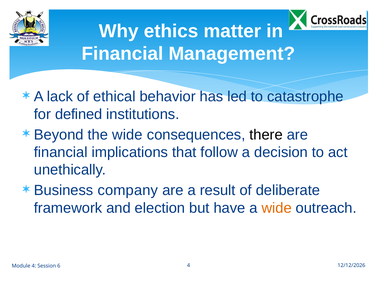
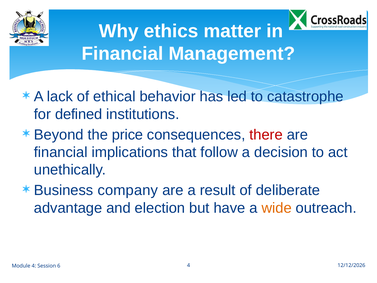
the wide: wide -> price
there colour: black -> red
framework: framework -> advantage
